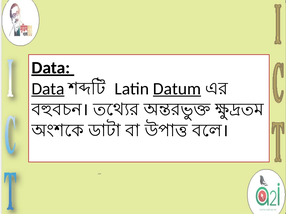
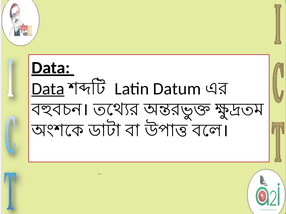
Datum underline: present -> none
